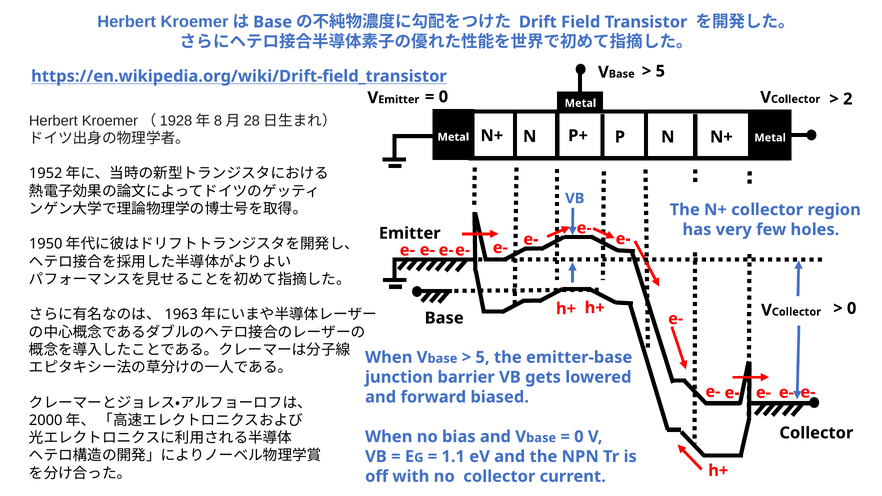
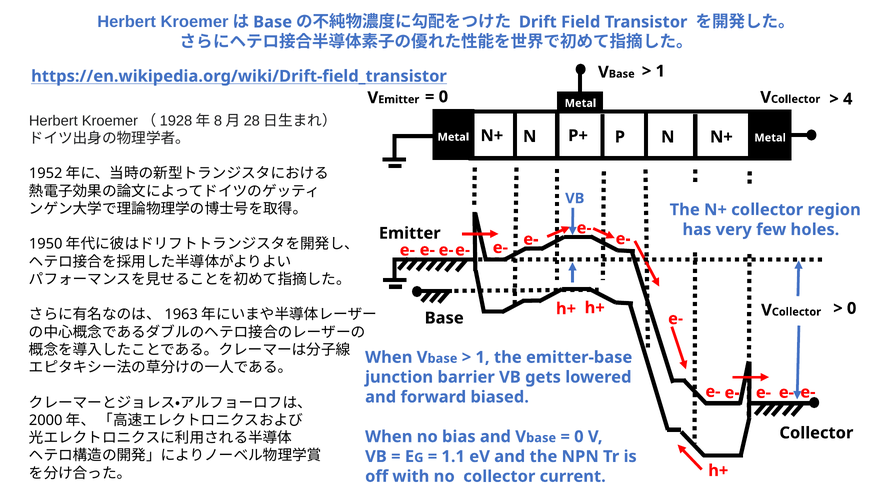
5 at (660, 71): 5 -> 1
2: 2 -> 4
5 at (483, 357): 5 -> 1
